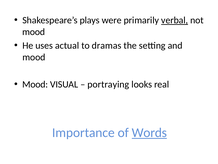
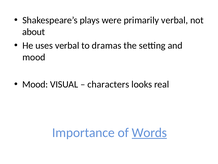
verbal at (175, 20) underline: present -> none
mood at (34, 32): mood -> about
uses actual: actual -> verbal
portraying: portraying -> characters
